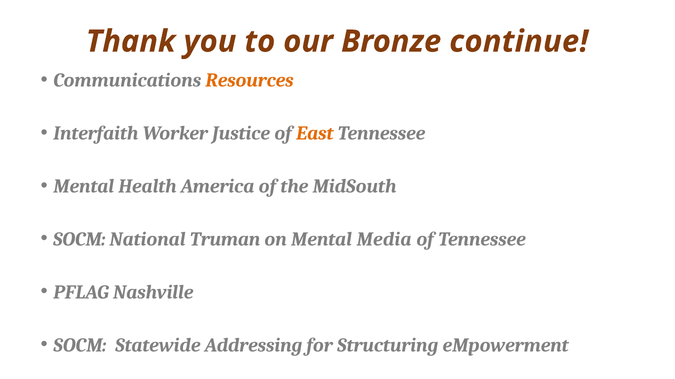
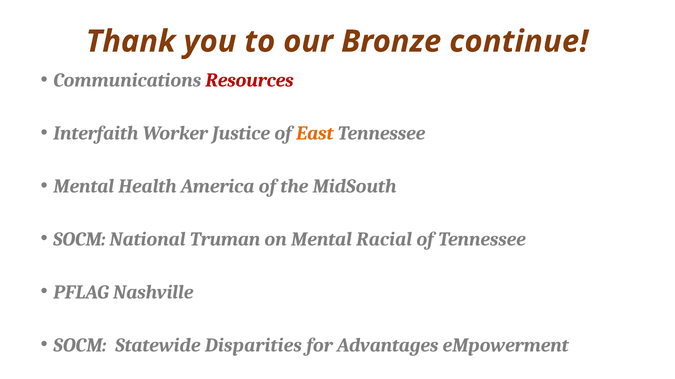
Resources colour: orange -> red
Media: Media -> Racial
Addressing: Addressing -> Disparities
Structuring: Structuring -> Advantages
